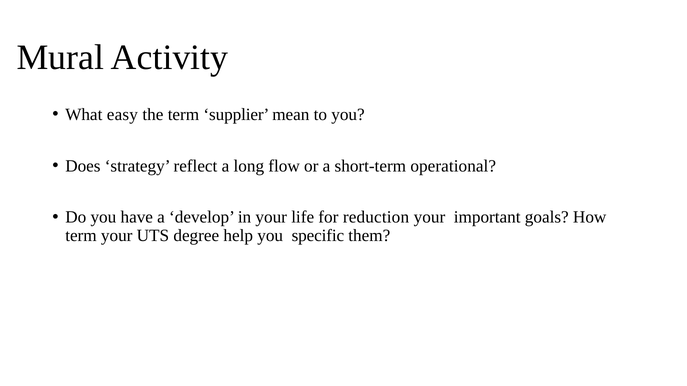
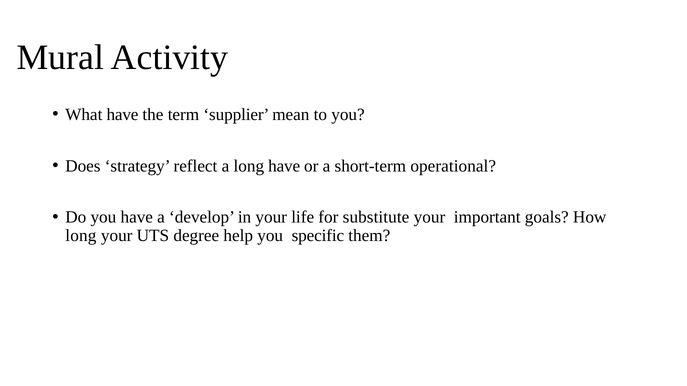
What easy: easy -> have
long flow: flow -> have
reduction: reduction -> substitute
term at (81, 236): term -> long
